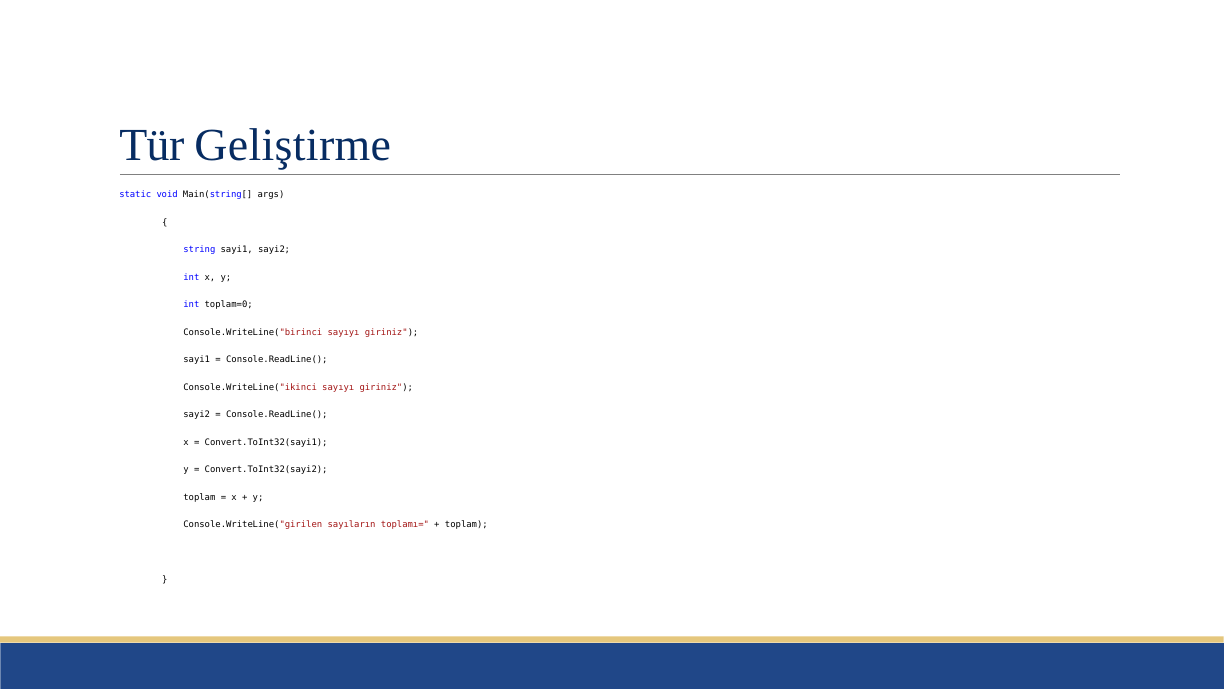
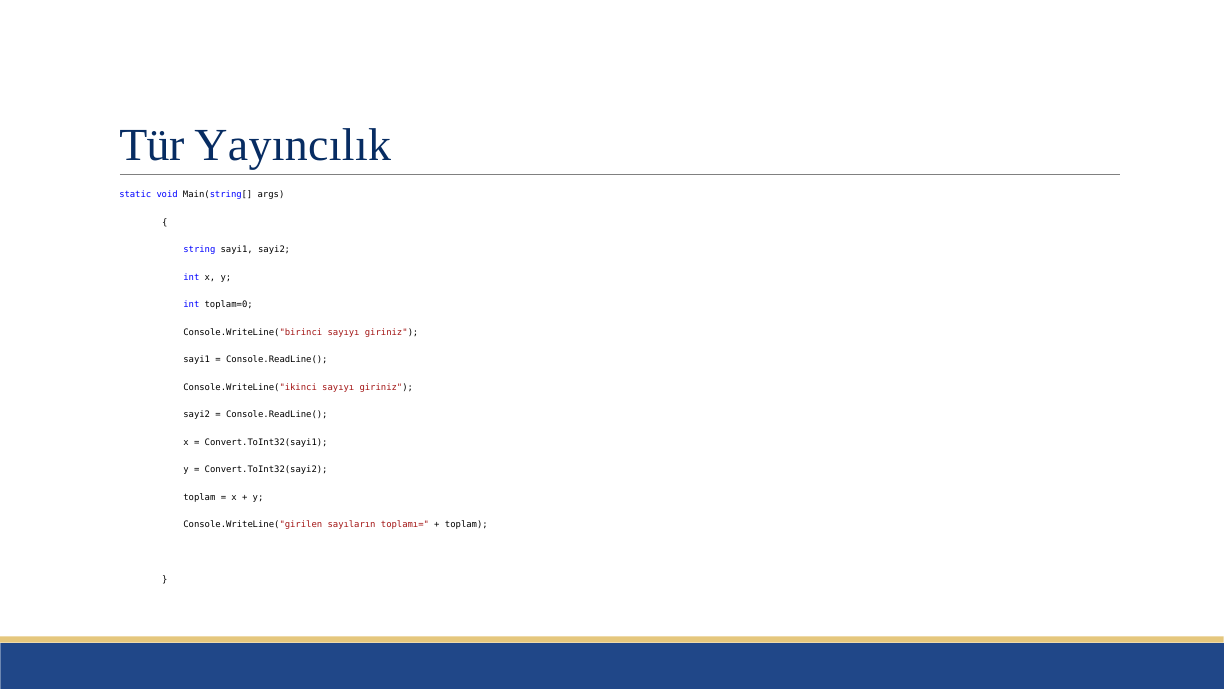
Geliştirme: Geliştirme -> Yayıncılık
